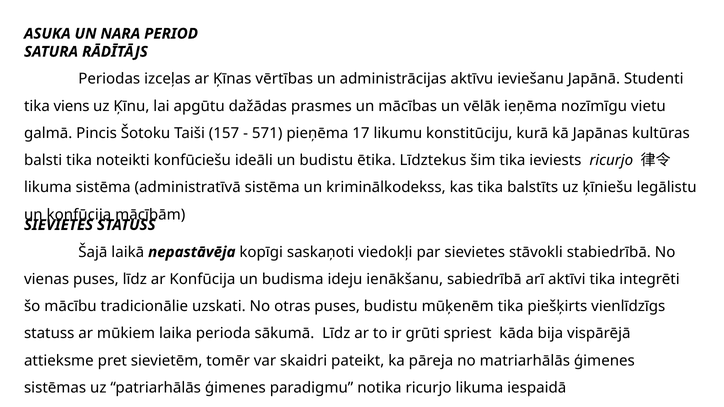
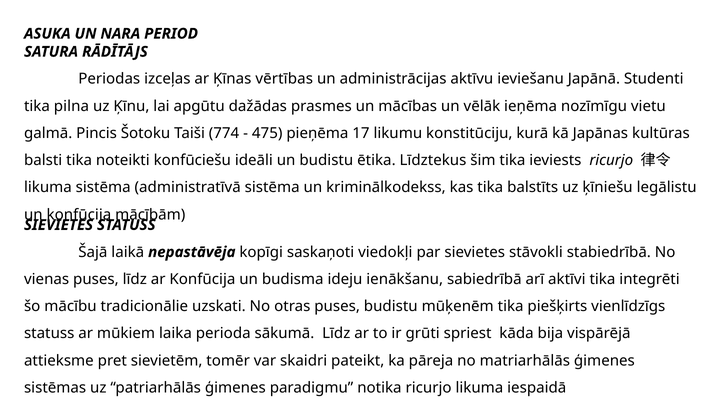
viens: viens -> pilna
157: 157 -> 774
571: 571 -> 475
